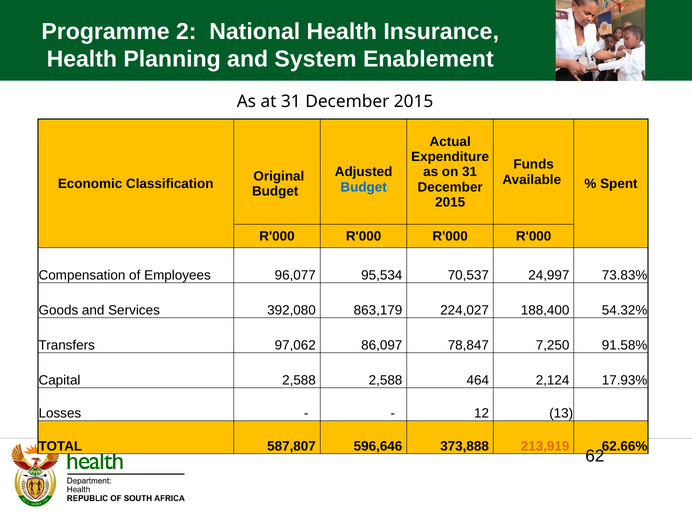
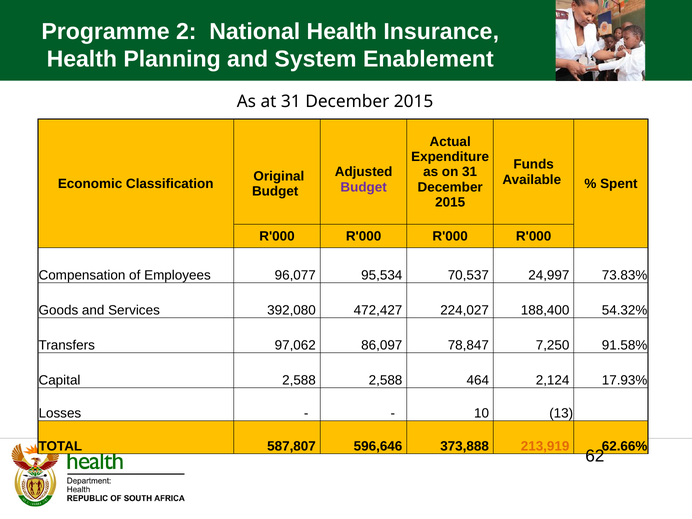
Budget at (364, 187) colour: blue -> purple
863,179: 863,179 -> 472,427
12: 12 -> 10
